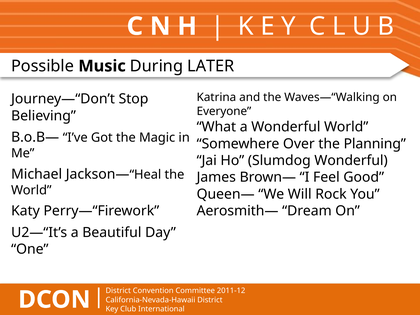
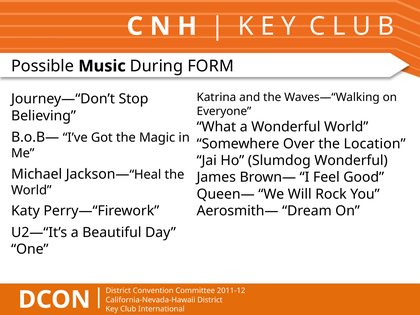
LATER: LATER -> FORM
Planning: Planning -> Location
